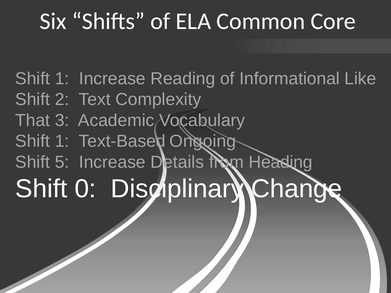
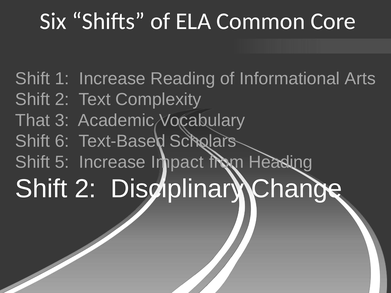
Like: Like -> Arts
1 at (62, 141): 1 -> 6
Ongoing: Ongoing -> Scholars
Details: Details -> Impact
0 at (85, 189): 0 -> 2
